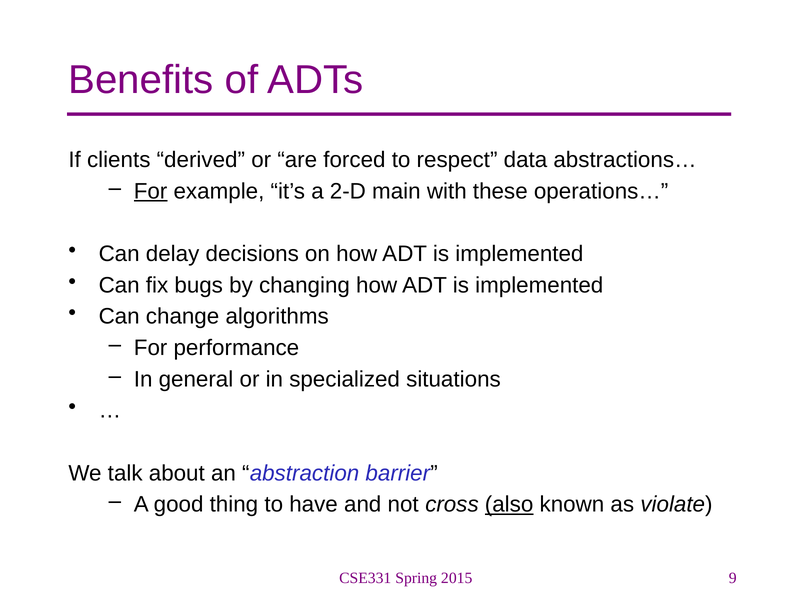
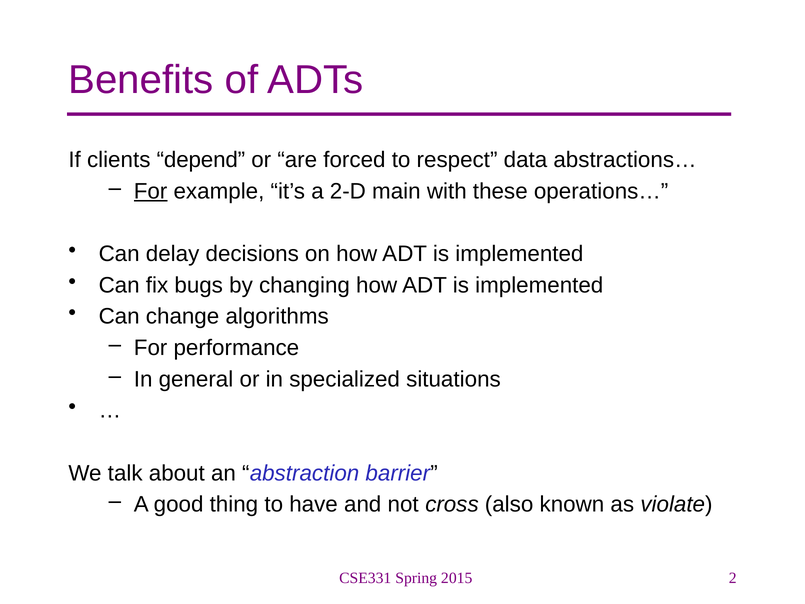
derived: derived -> depend
also underline: present -> none
9: 9 -> 2
